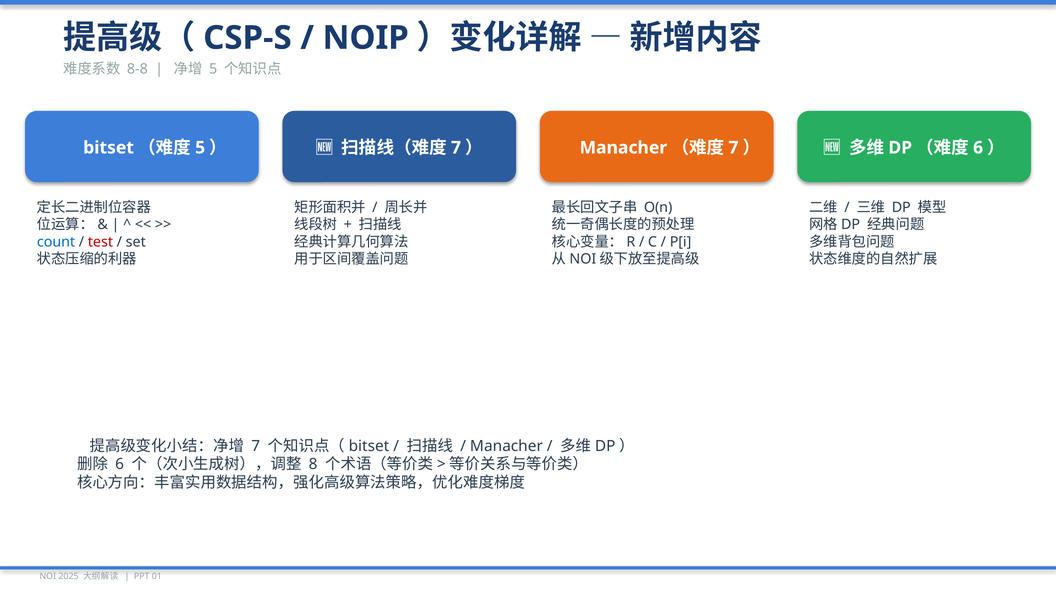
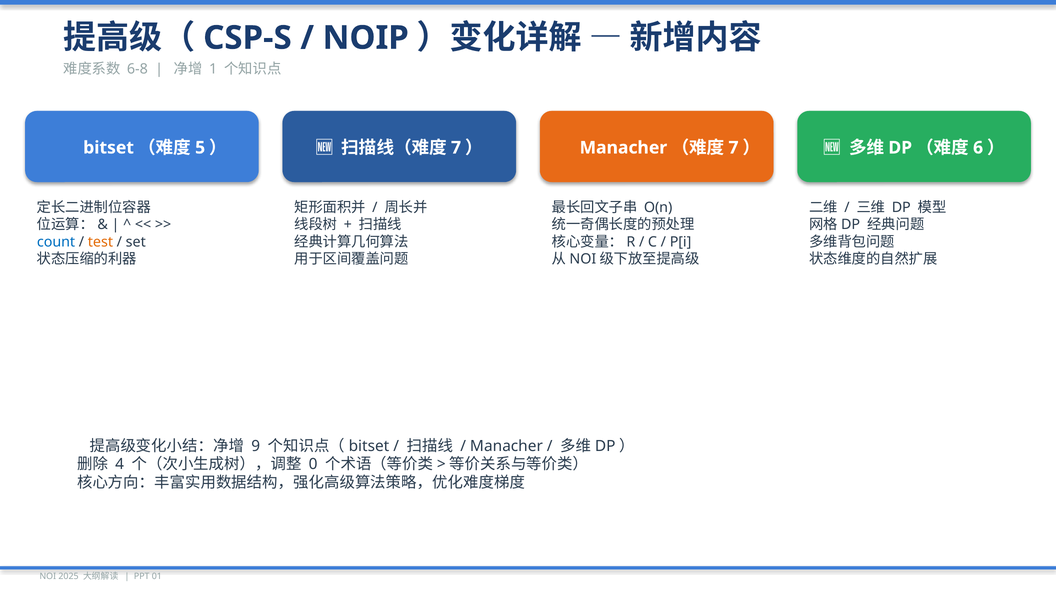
8-8: 8-8 -> 6-8
5 at (213, 69): 5 -> 1
test colour: red -> orange
7 at (256, 446): 7 -> 9
6 at (120, 464): 6 -> 4
8: 8 -> 0
